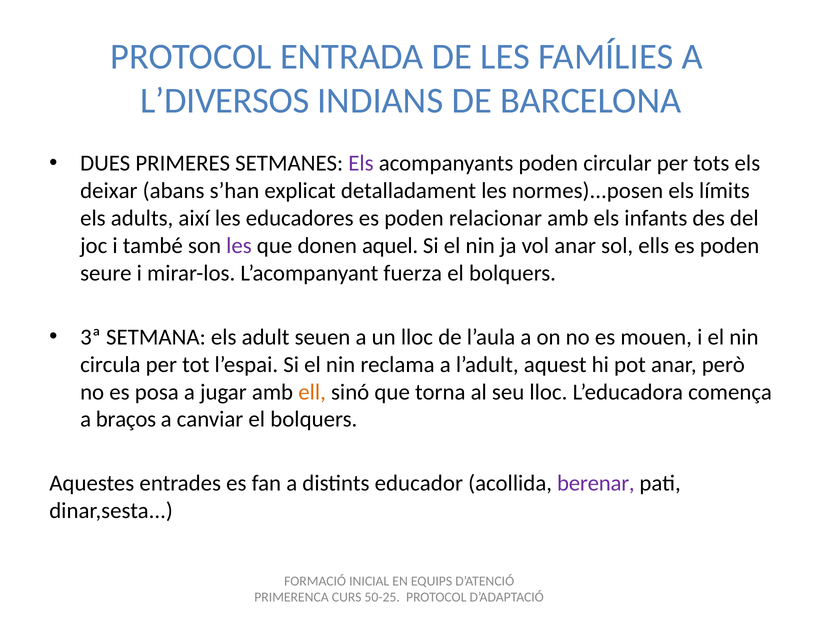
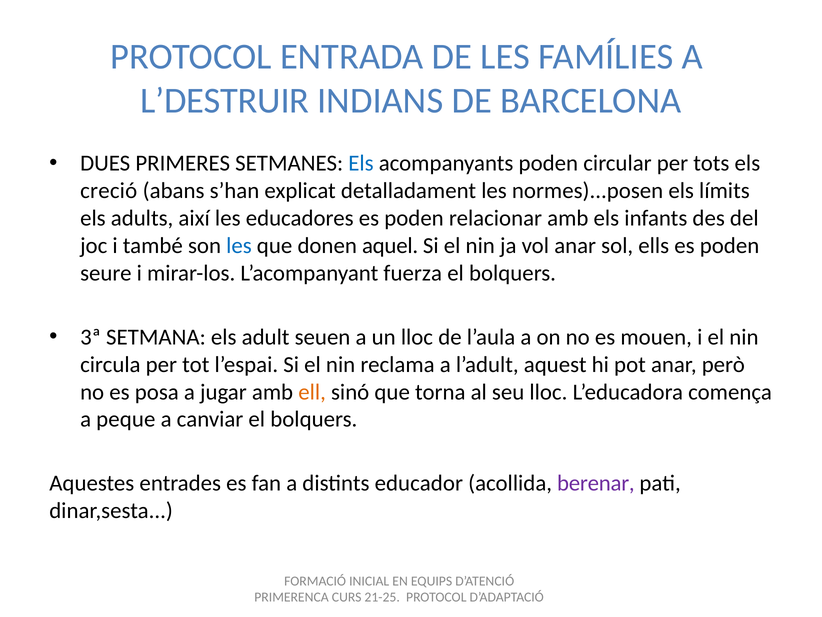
L’DIVERSOS: L’DIVERSOS -> L’DESTRUIR
Els at (361, 163) colour: purple -> blue
deixar: deixar -> creció
les at (239, 246) colour: purple -> blue
braços: braços -> peque
50-25: 50-25 -> 21-25
